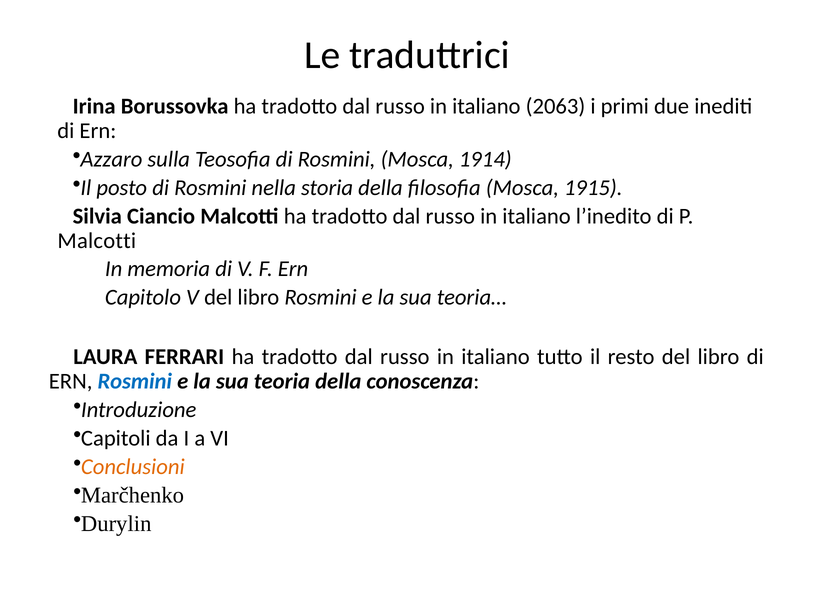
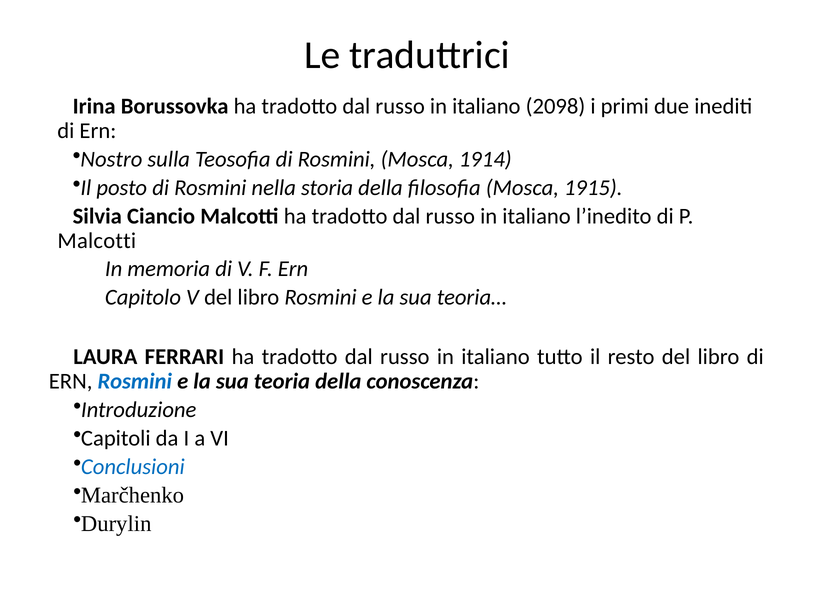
2063: 2063 -> 2098
Azzaro: Azzaro -> Nostro
Conclusioni colour: orange -> blue
